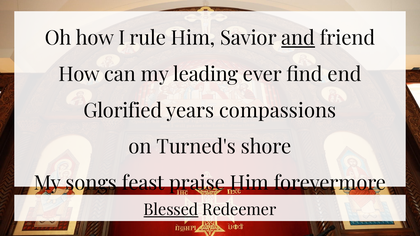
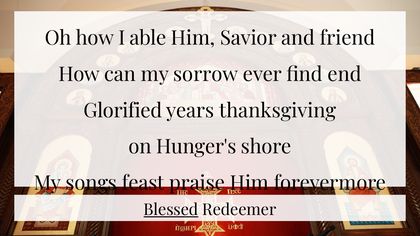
rule: rule -> able
and underline: present -> none
leading: leading -> sorrow
compassions: compassions -> thanksgiving
Turned's: Turned's -> Hunger's
